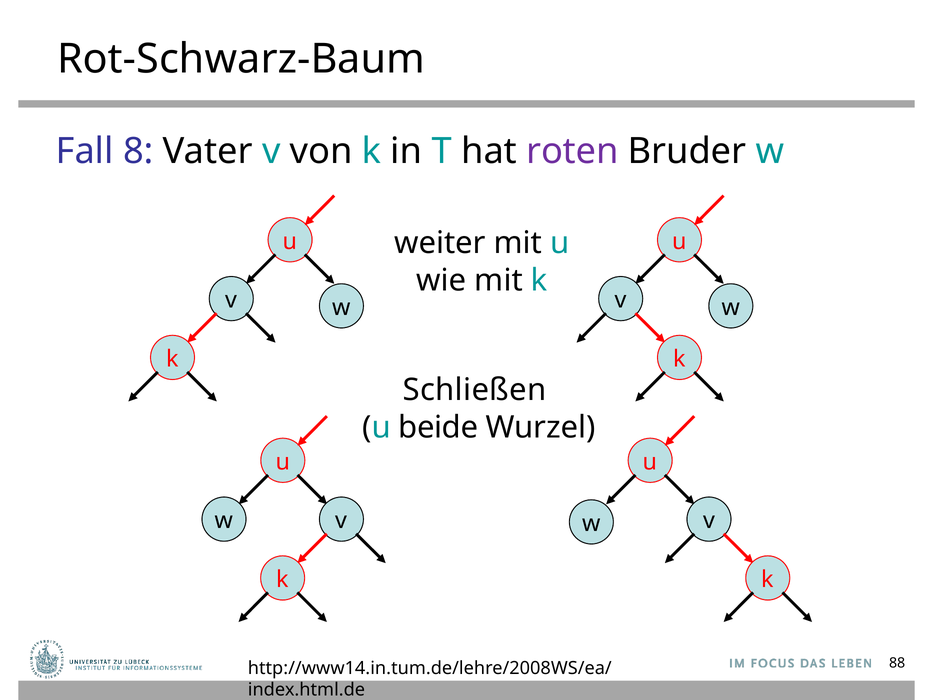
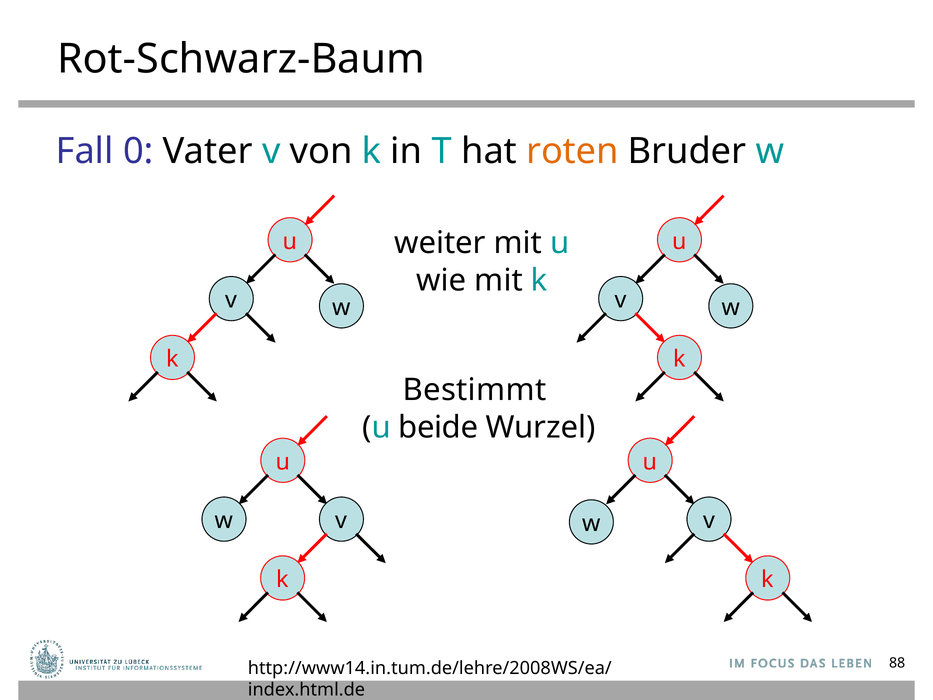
8: 8 -> 0
roten colour: purple -> orange
Schließen: Schließen -> Bestimmt
